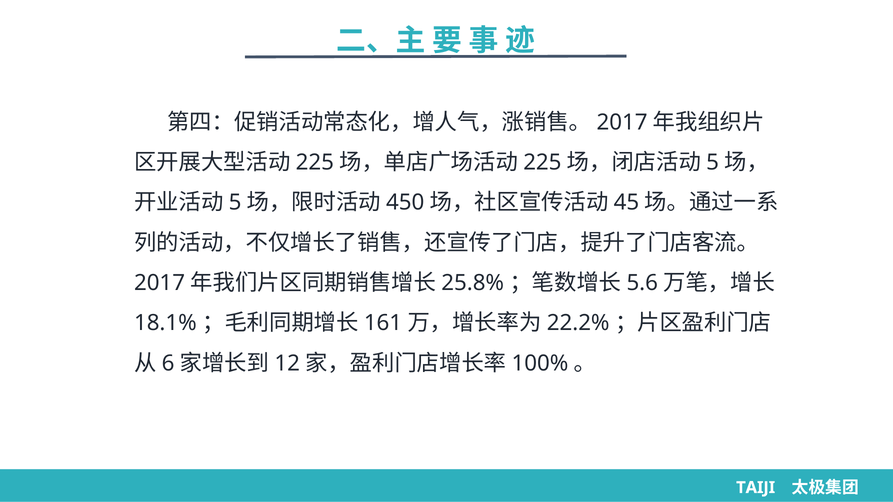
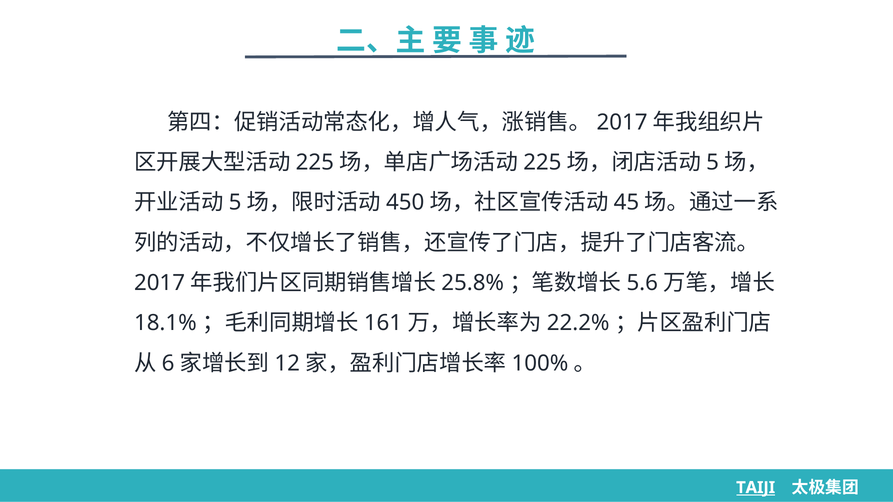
TAIJI underline: none -> present
